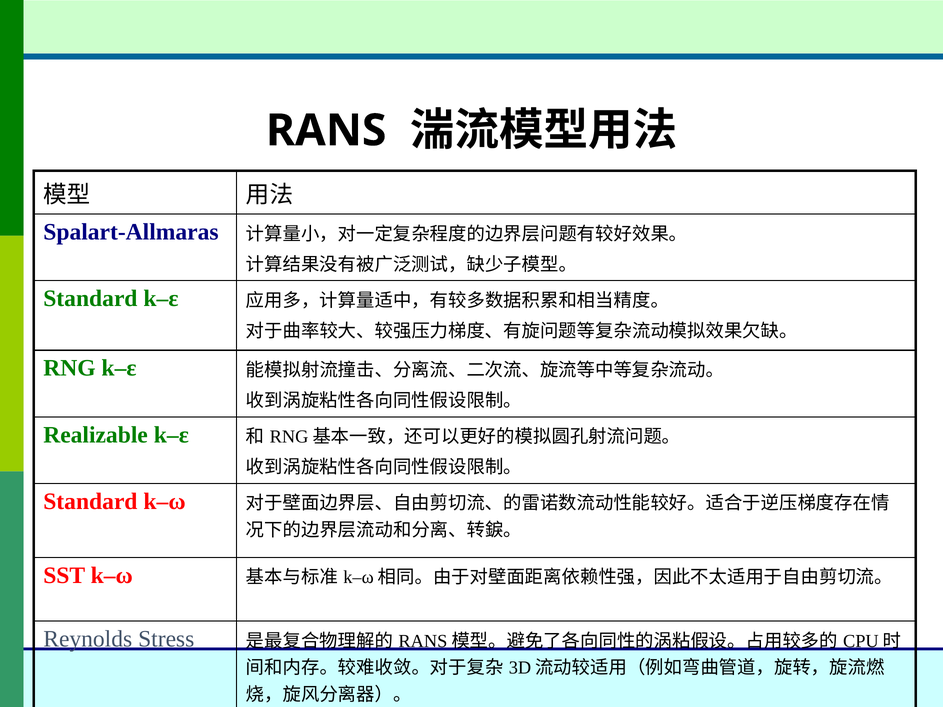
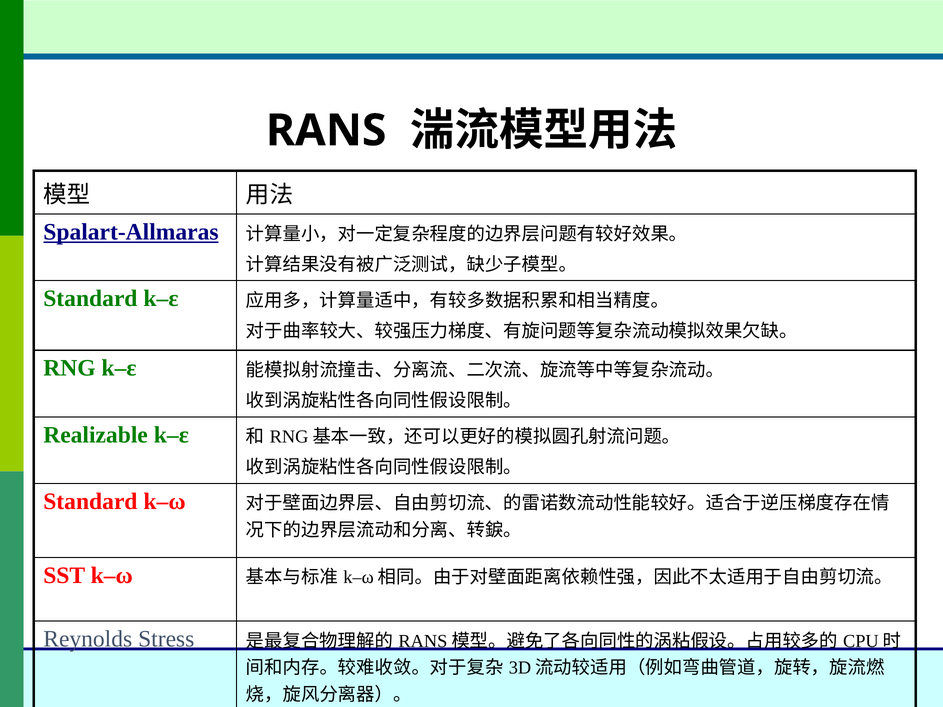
Spalart-Allmaras underline: none -> present
